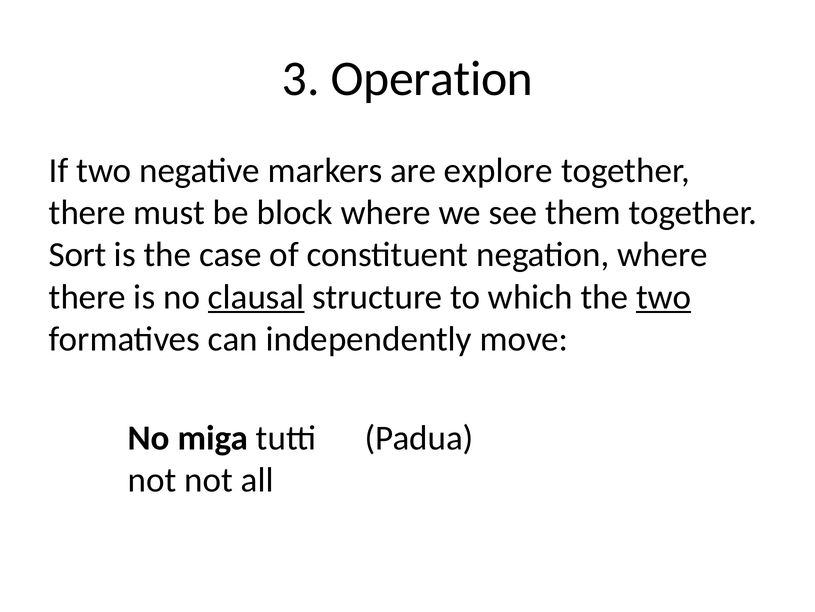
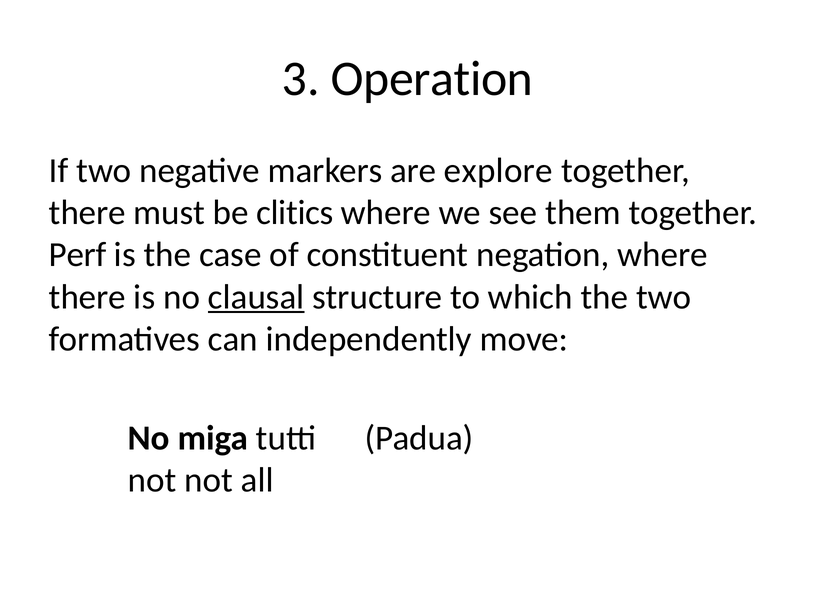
block: block -> clitics
Sort: Sort -> Perf
two at (664, 297) underline: present -> none
